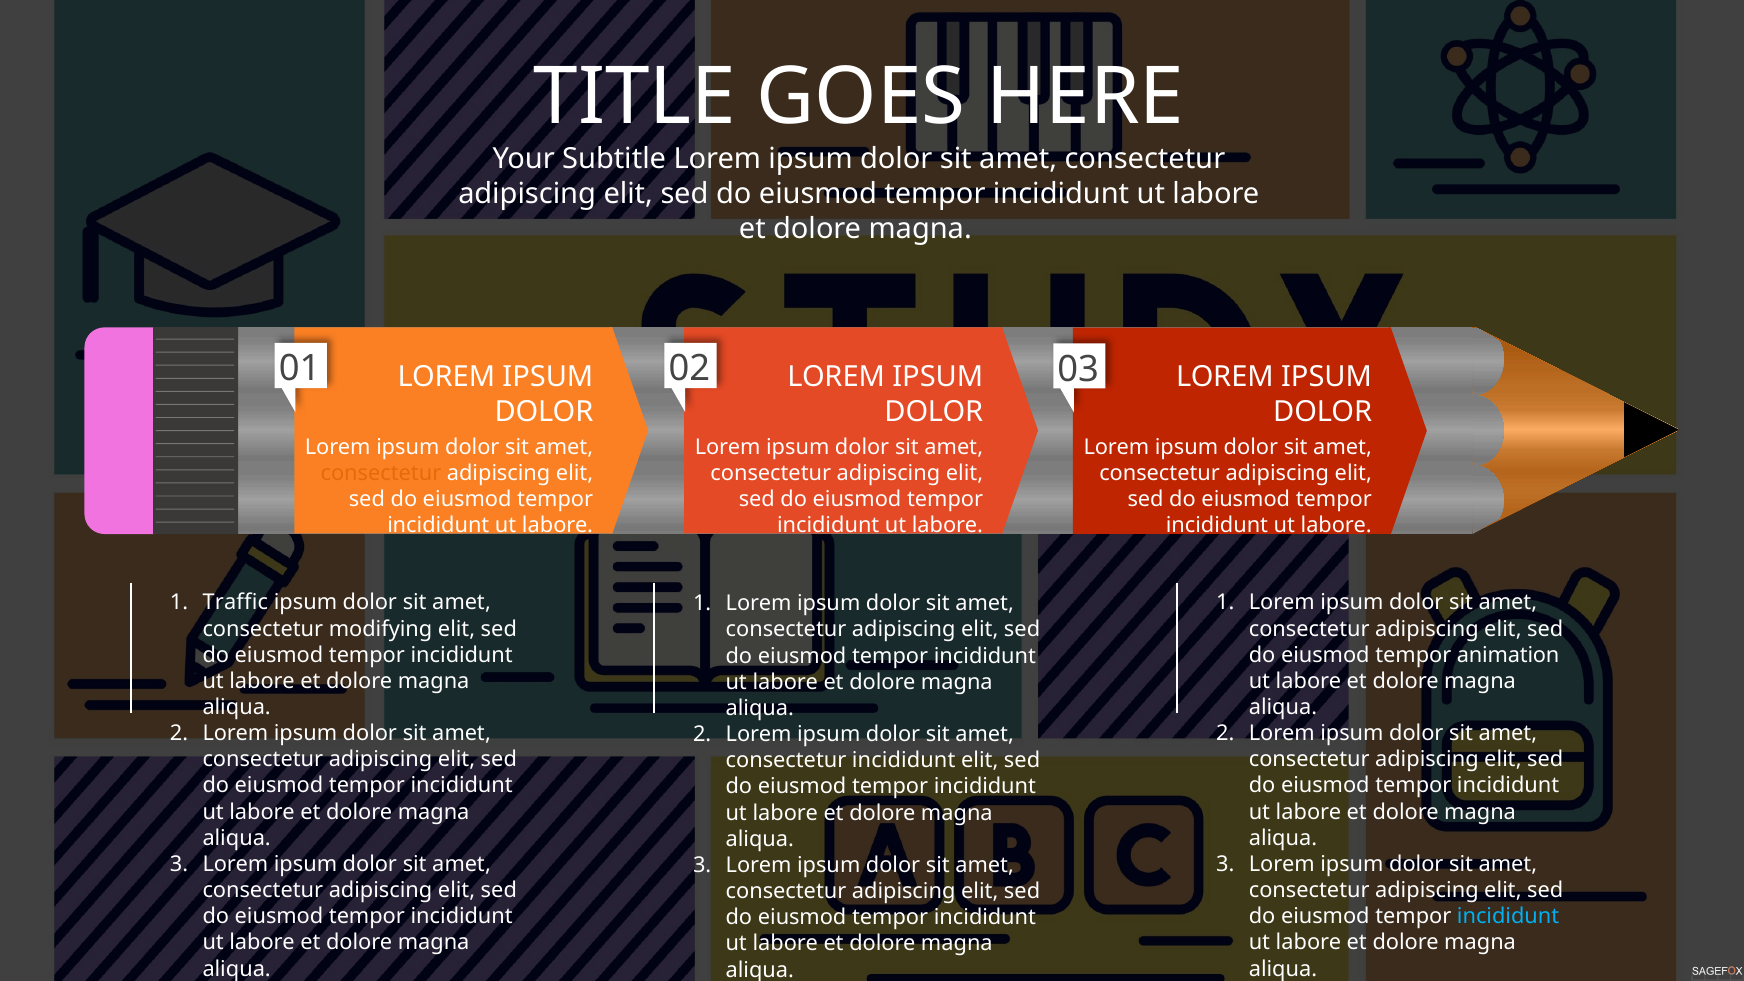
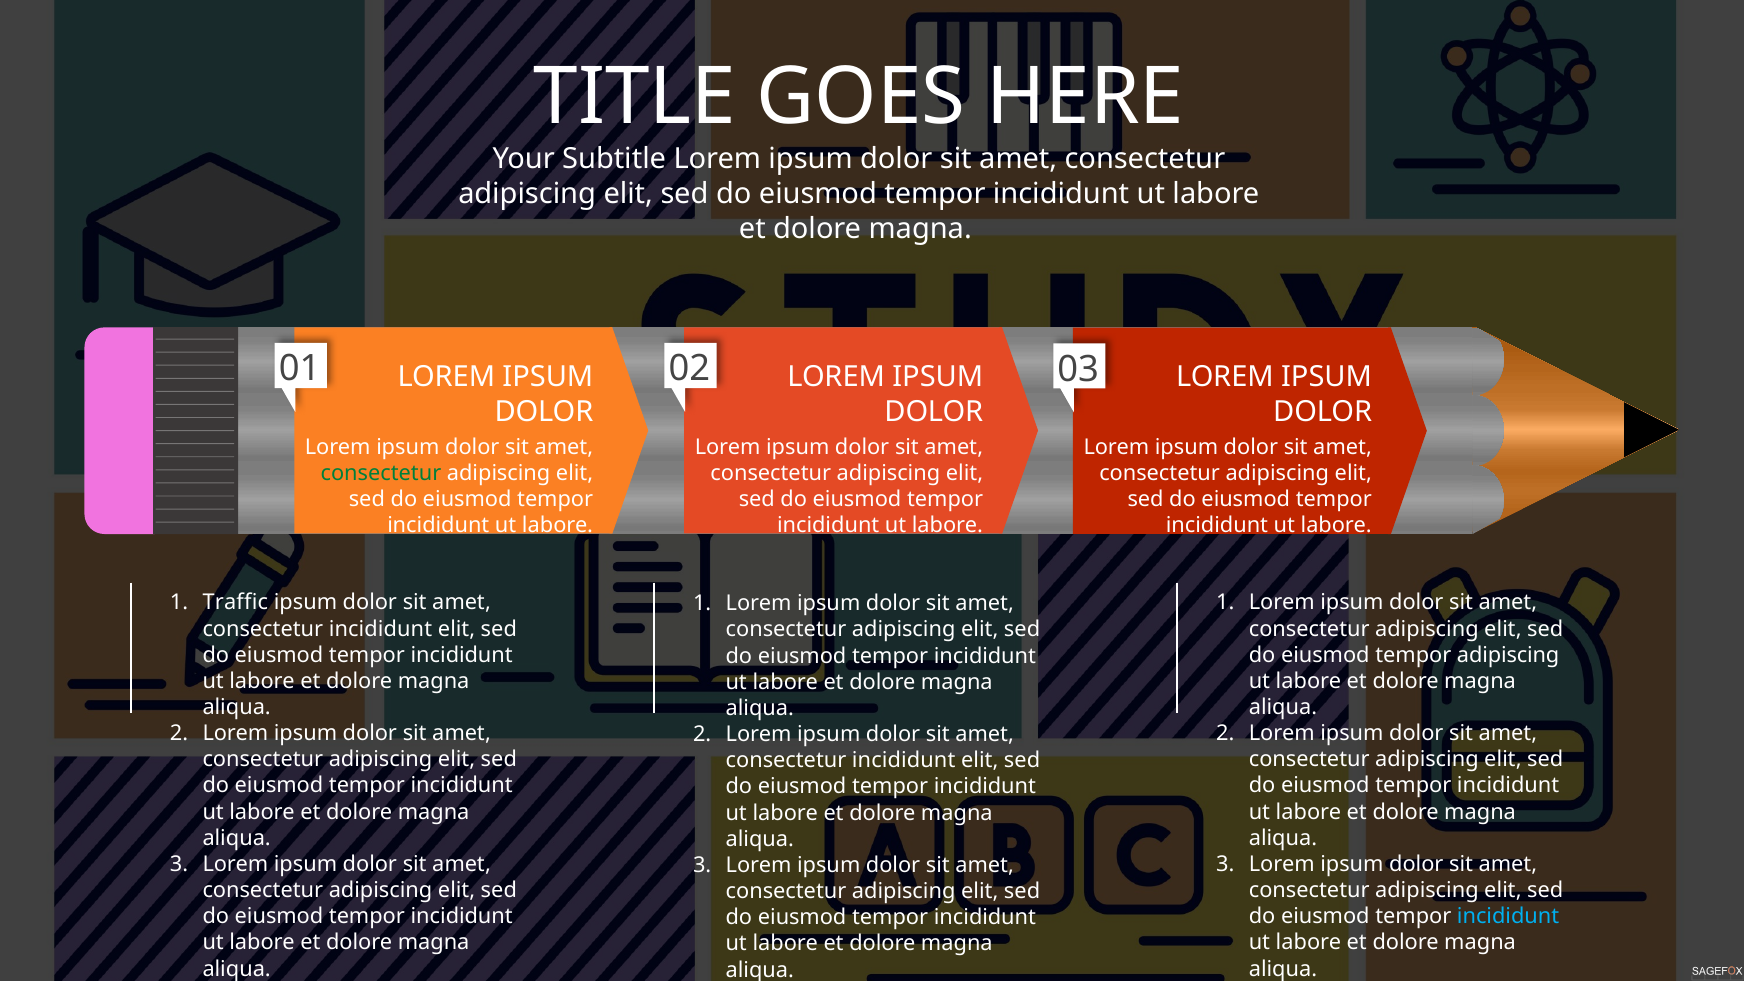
consectetur at (381, 473) colour: orange -> green
modifying at (381, 629): modifying -> incididunt
tempor animation: animation -> adipiscing
